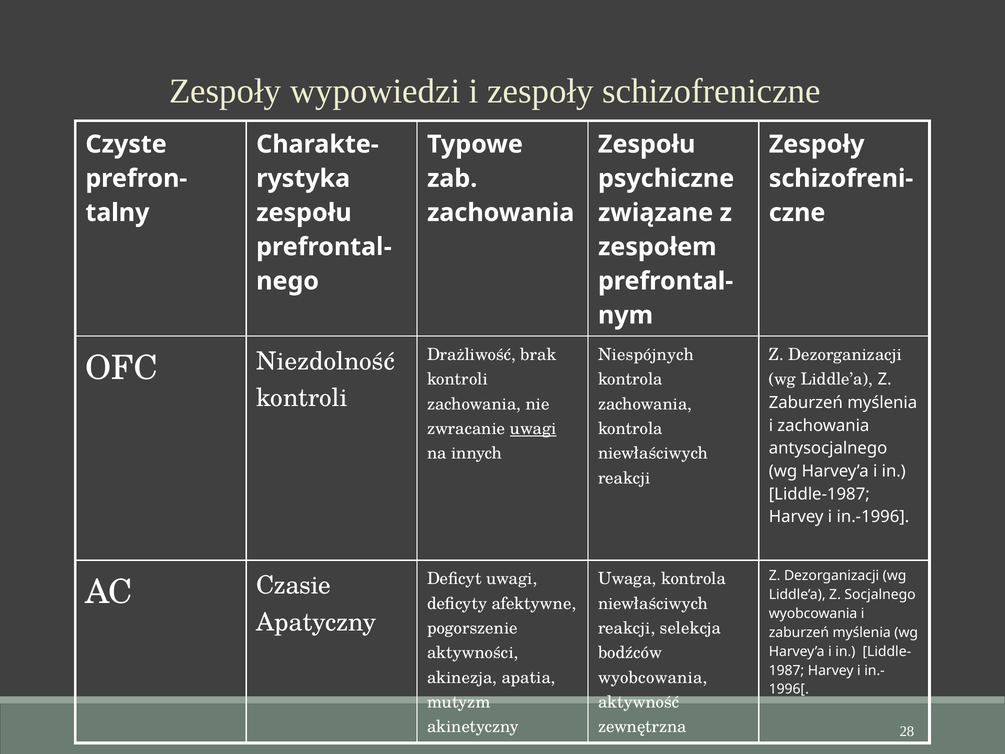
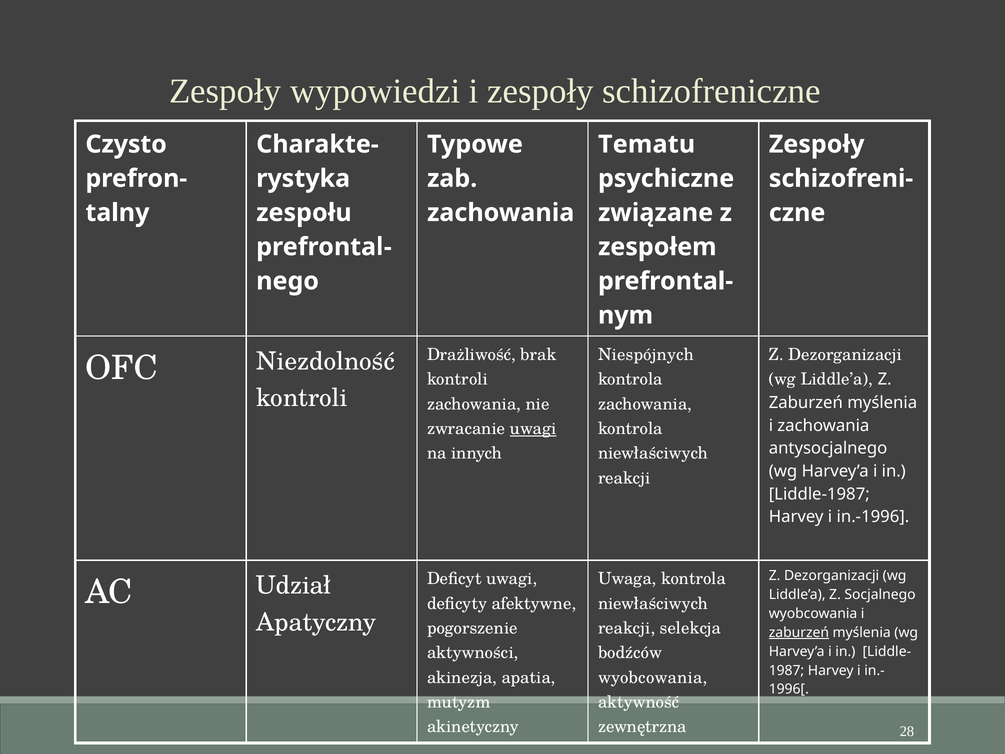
Czyste: Czyste -> Czysto
Zespołu at (647, 144): Zespołu -> Tematu
Czasie: Czasie -> Udział
zaburzeń at (799, 632) underline: none -> present
